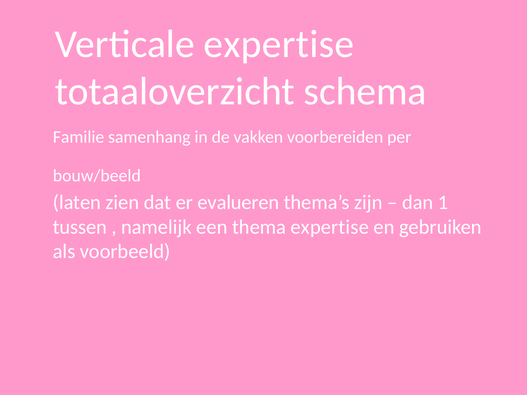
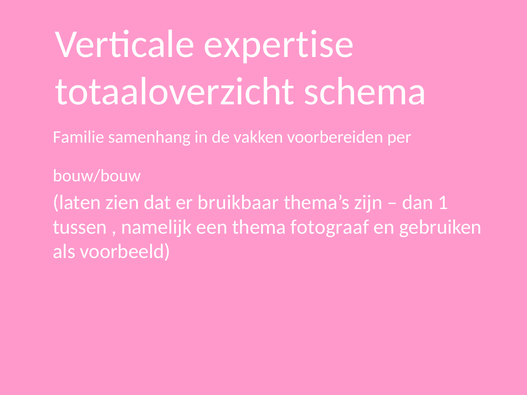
bouw/beeld: bouw/beeld -> bouw/bouw
evalueren: evalueren -> bruikbaar
thema expertise: expertise -> fotograaf
